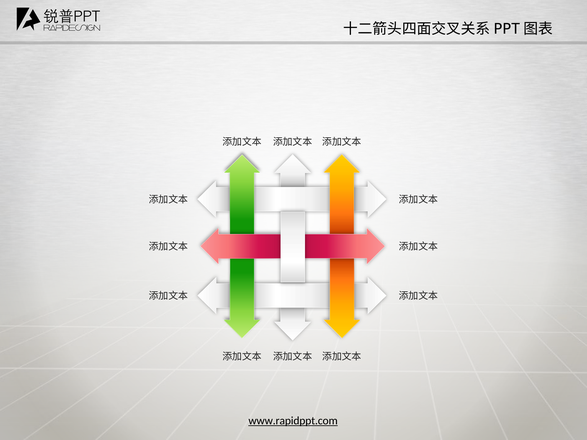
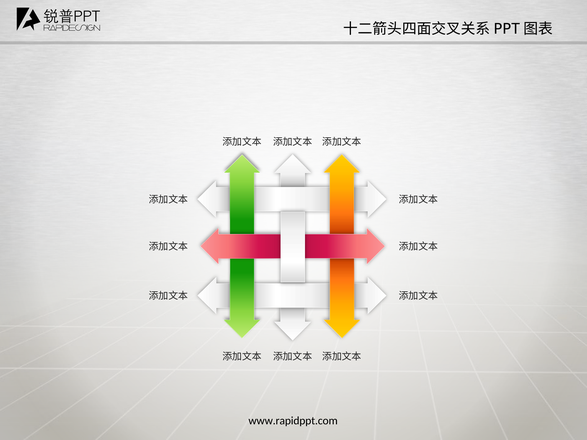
www.rapidppt.com underline: present -> none
